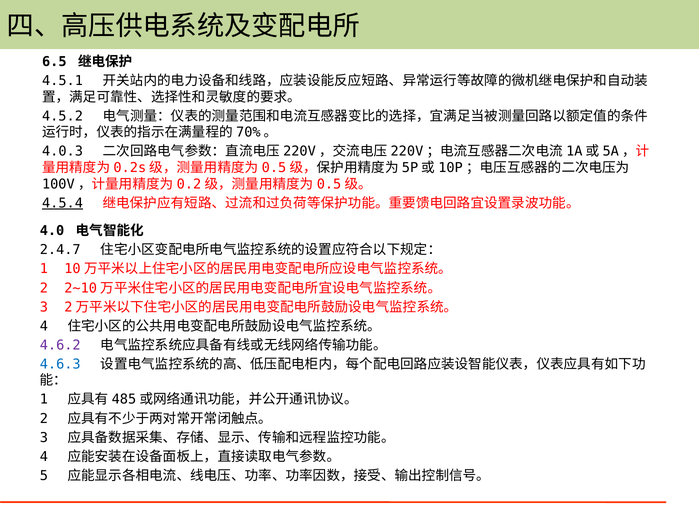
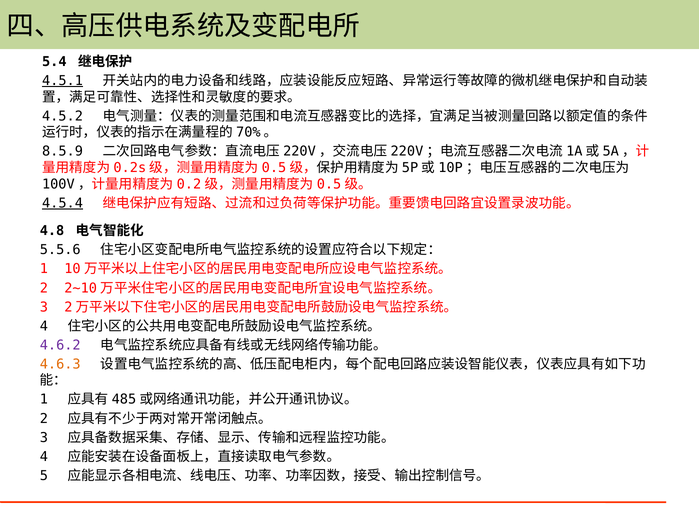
6.5: 6.5 -> 5.4
4.5.1 underline: none -> present
4.0.3: 4.0.3 -> 8.5.9
4.0: 4.0 -> 4.8
2.4.7: 2.4.7 -> 5.5.6
4.6.3 colour: blue -> orange
